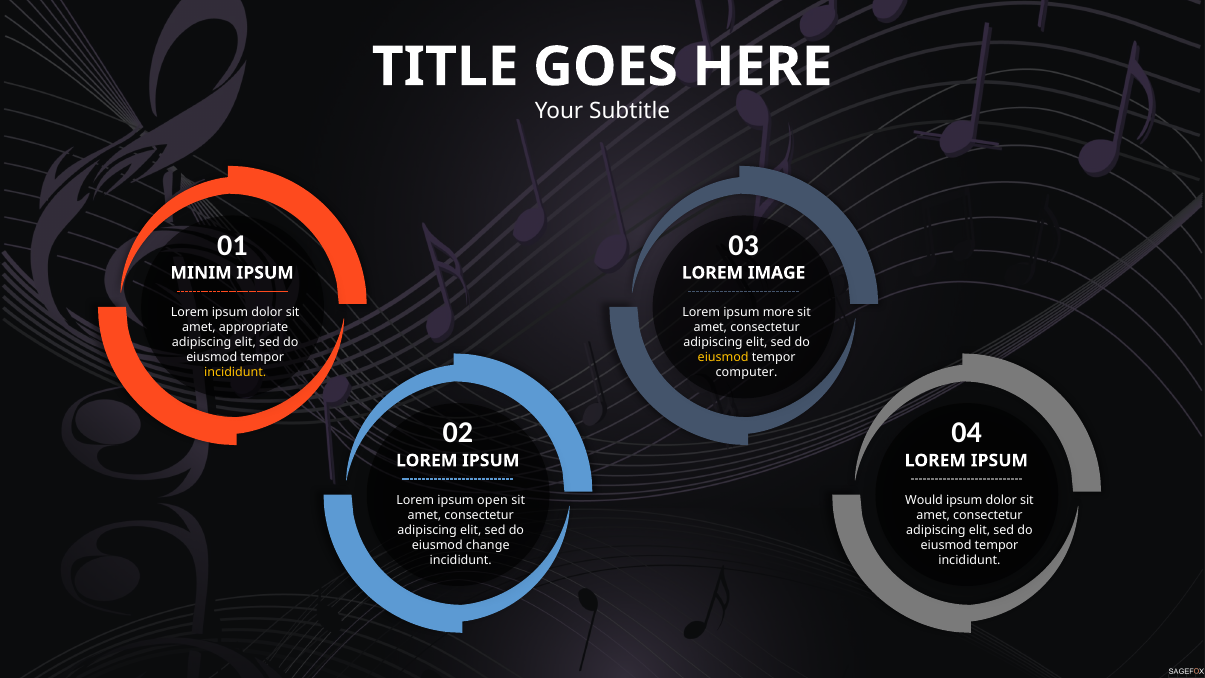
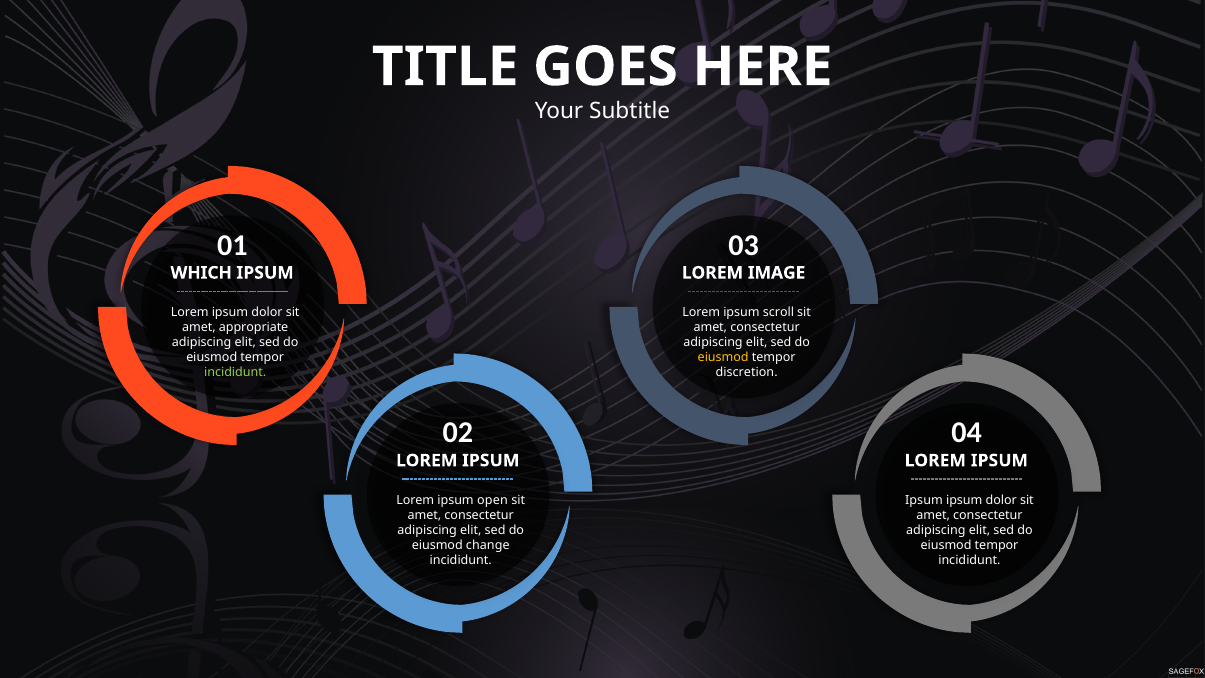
MINIM: MINIM -> WHICH
more: more -> scroll
incididunt at (235, 373) colour: yellow -> light green
computer: computer -> discretion
Would at (924, 500): Would -> Ipsum
